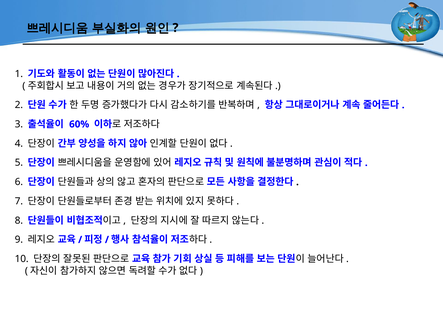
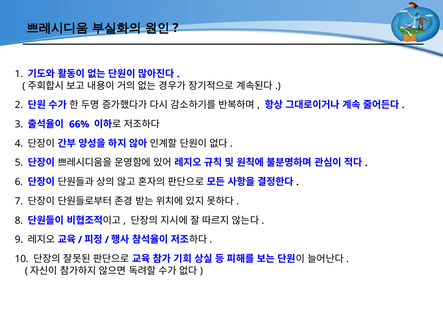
60%: 60% -> 66%
